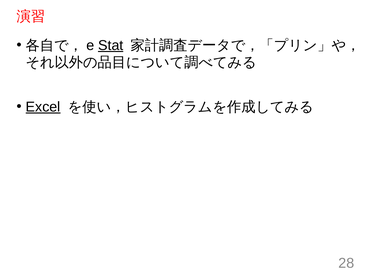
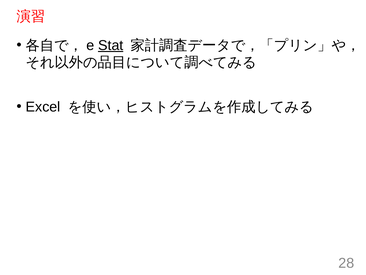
Excel underline: present -> none
